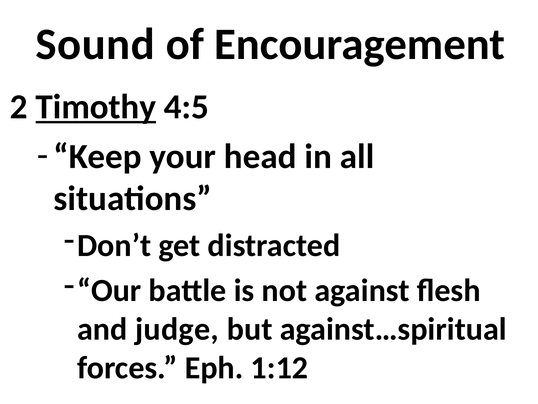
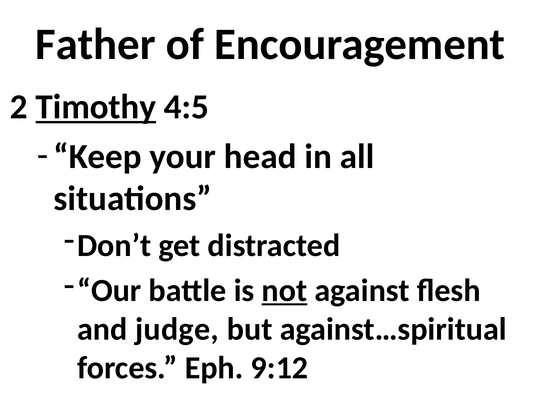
Sound: Sound -> Father
not underline: none -> present
1:12: 1:12 -> 9:12
